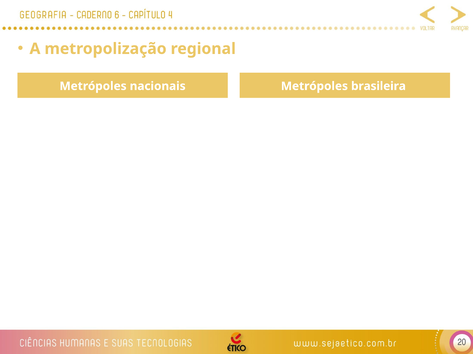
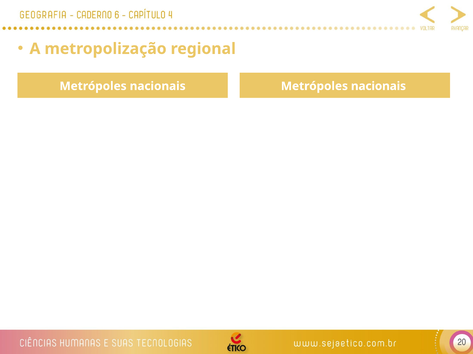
nacionais Metrópoles brasileira: brasileira -> nacionais
